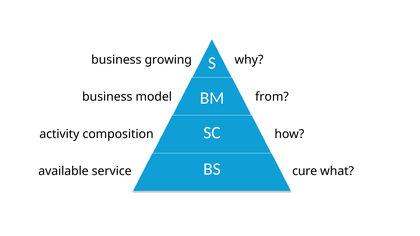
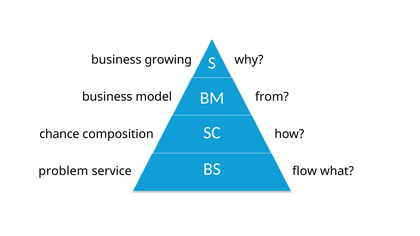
activity: activity -> chance
cure: cure -> flow
available: available -> problem
